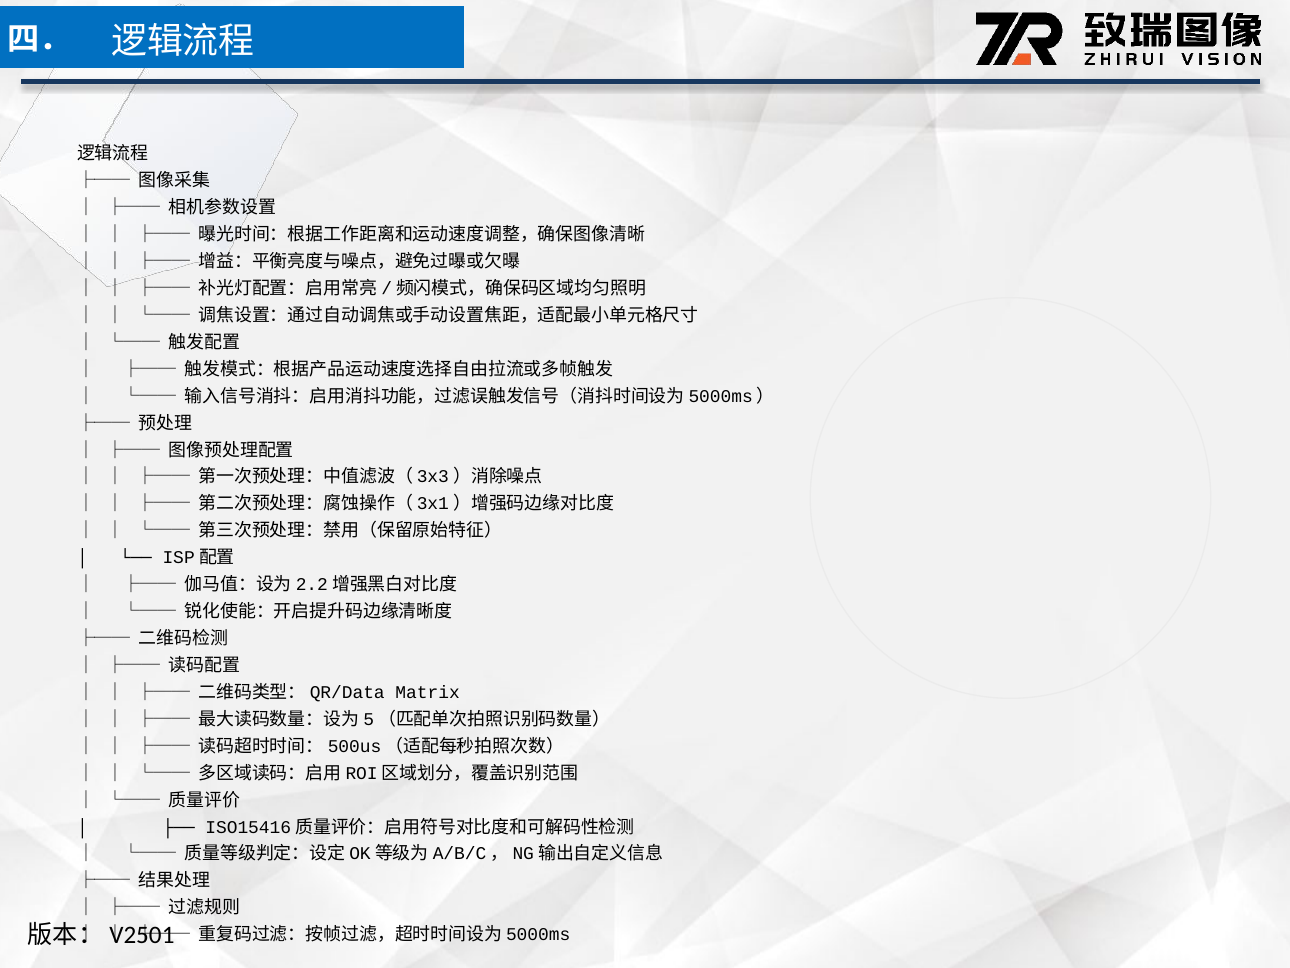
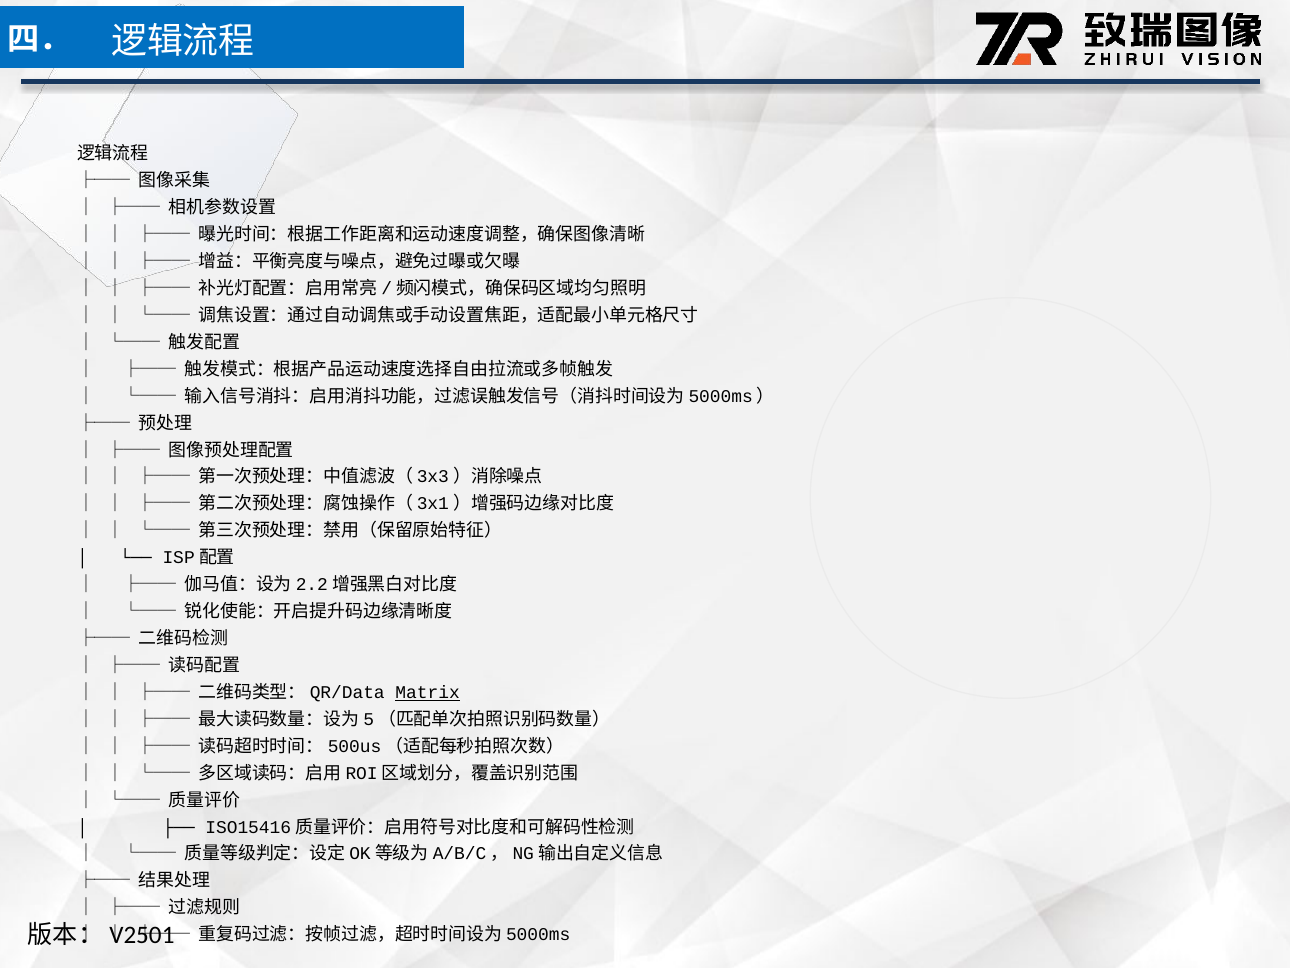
Matrix underline: none -> present
